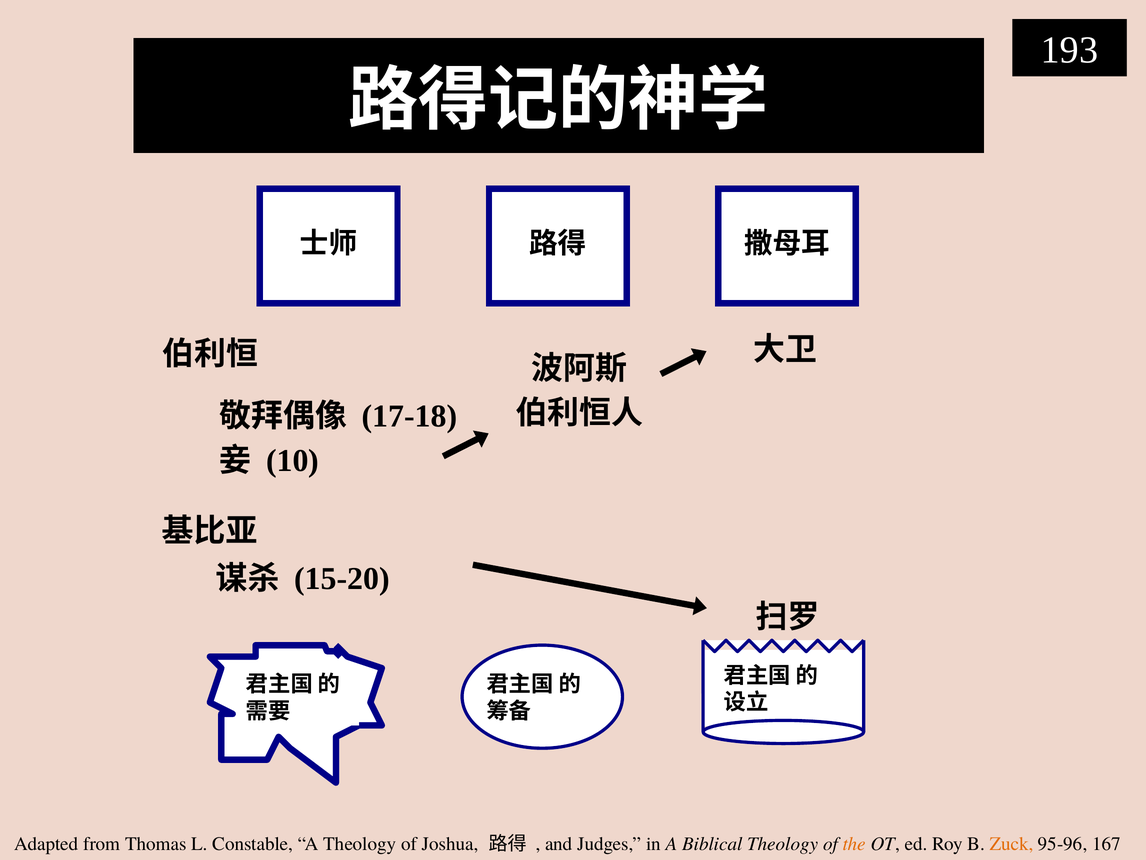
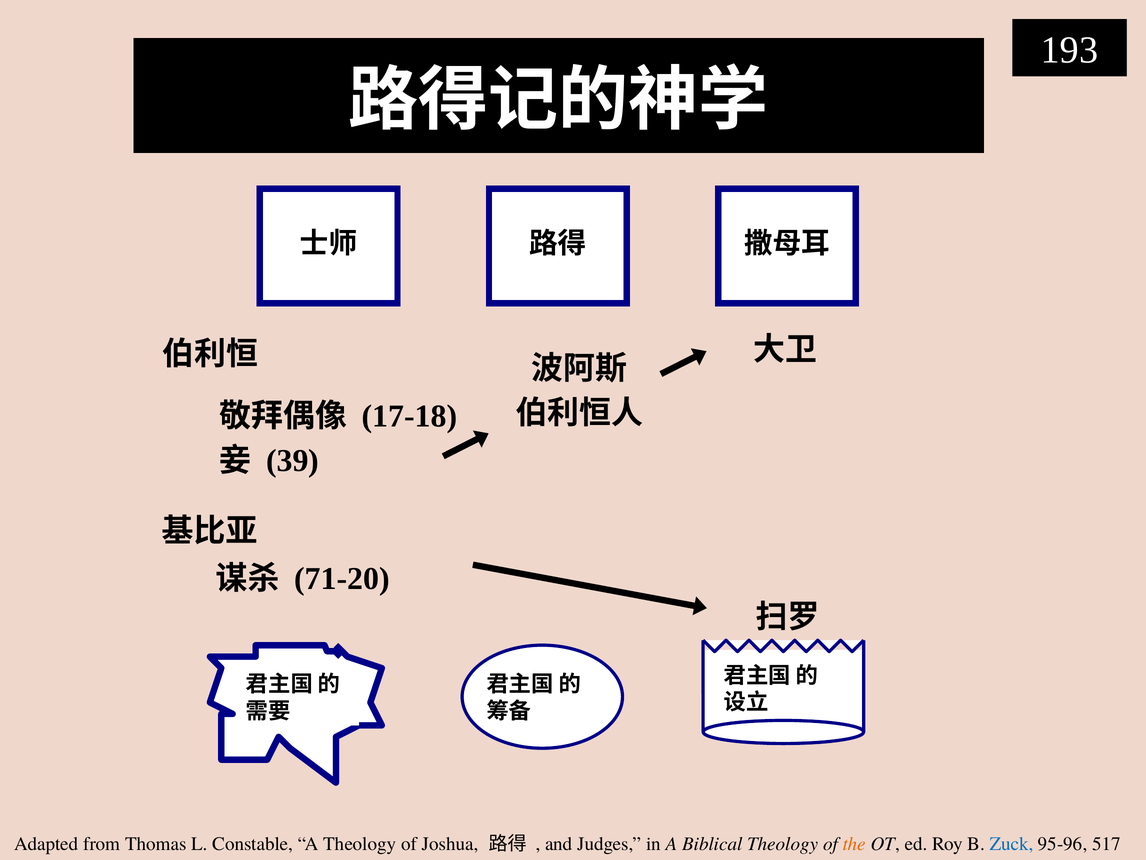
10: 10 -> 39
15-20: 15-20 -> 71-20
Zuck colour: orange -> blue
167: 167 -> 517
